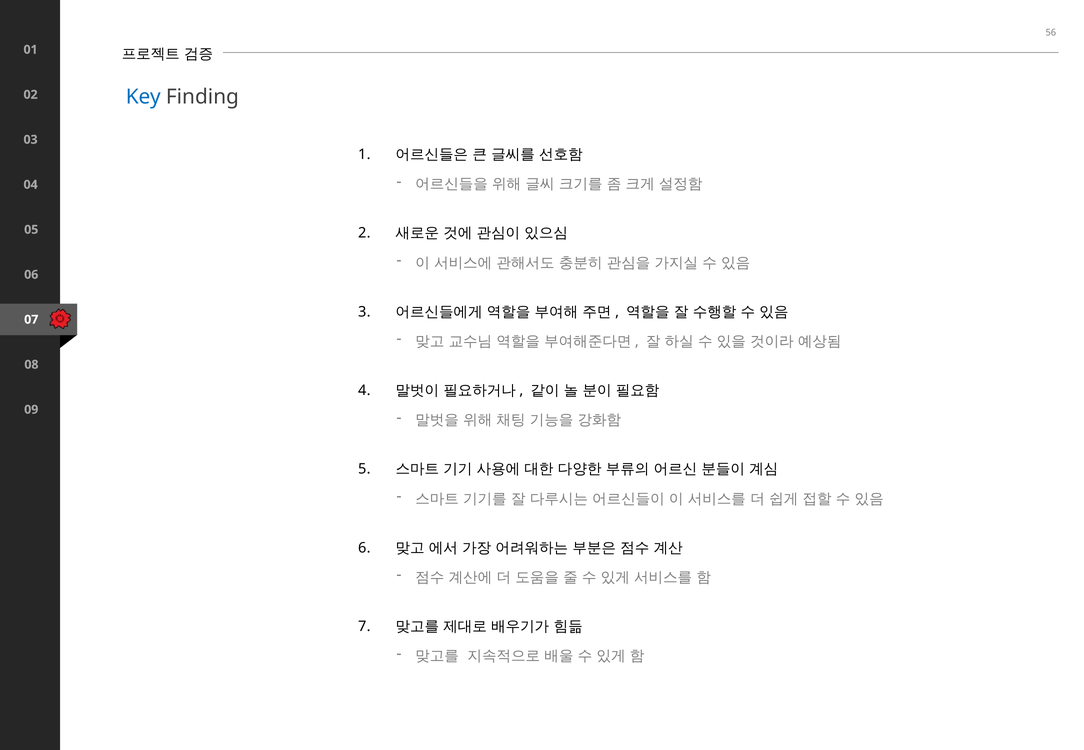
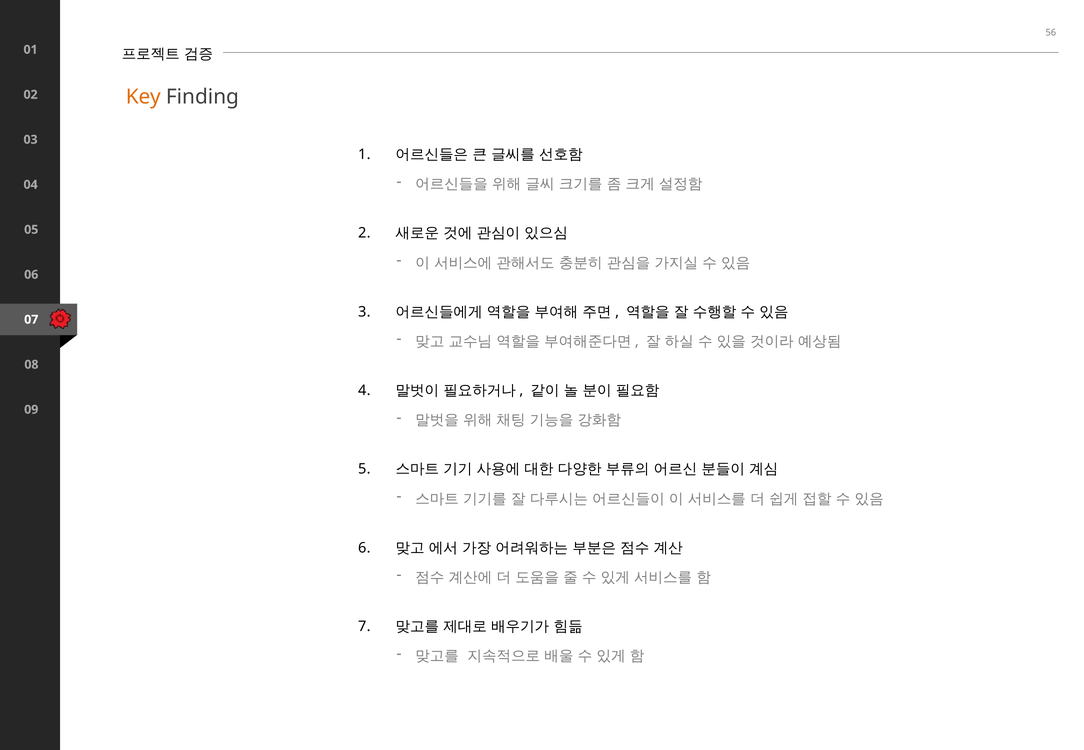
Key colour: blue -> orange
